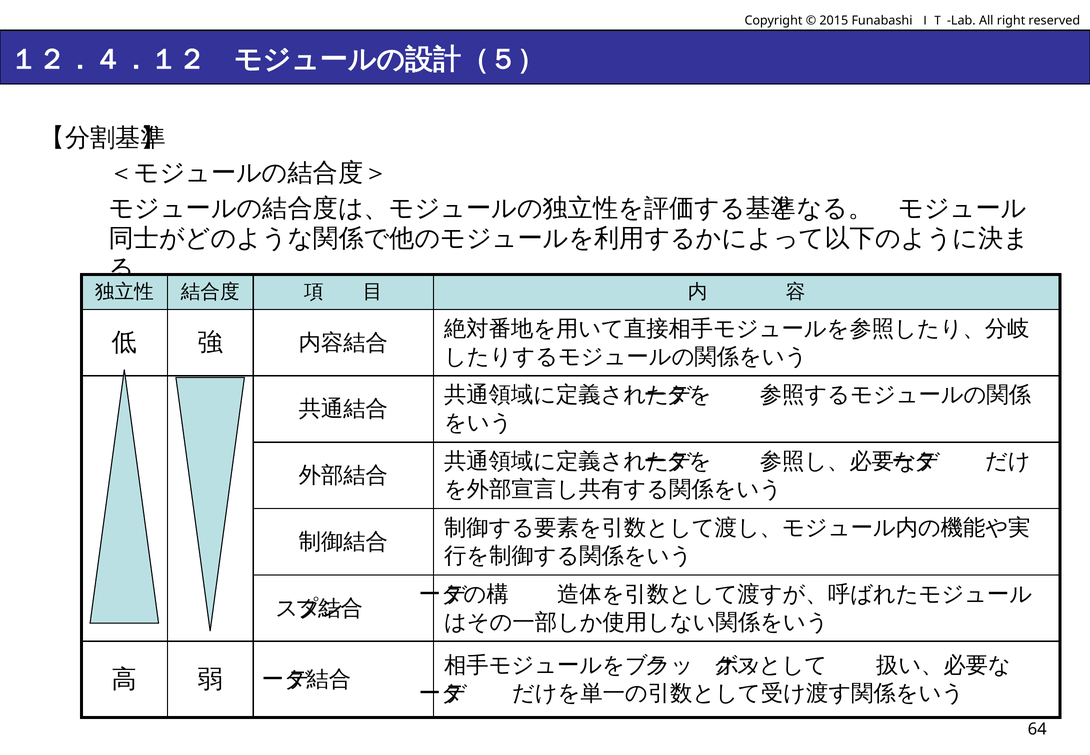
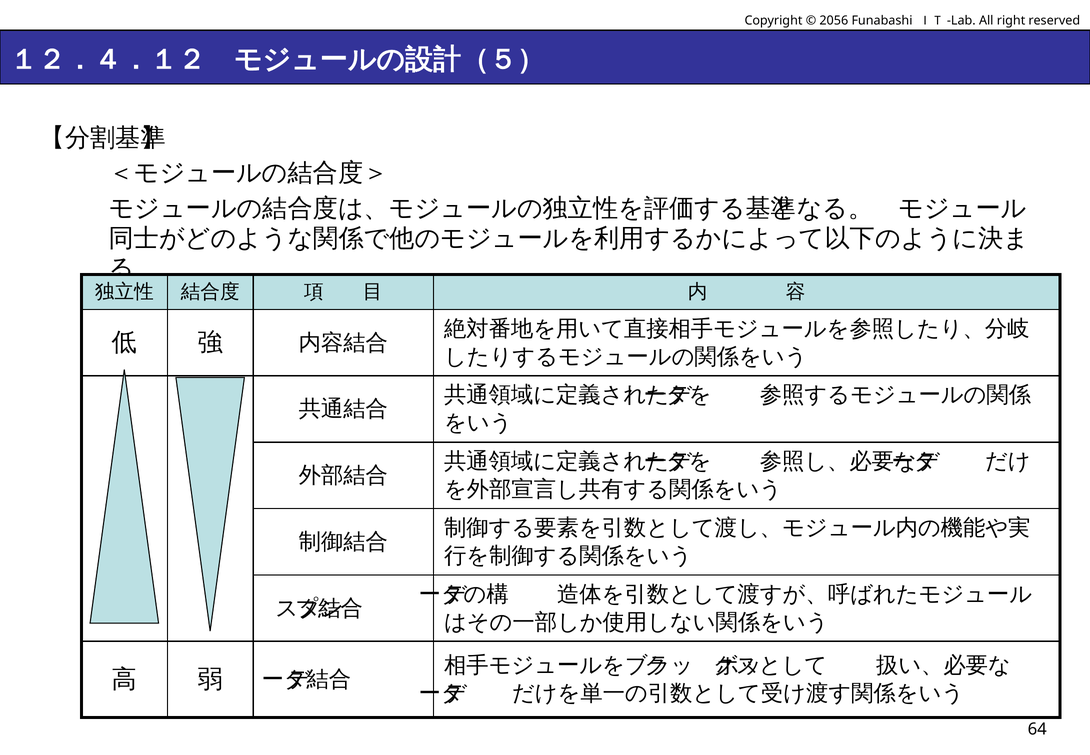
2015: 2015 -> 2056
